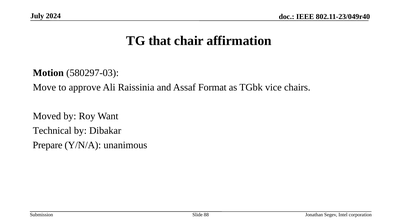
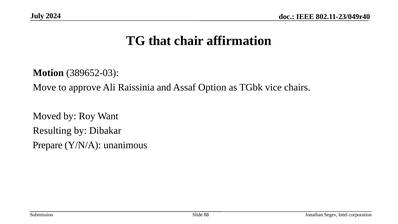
580297-03: 580297-03 -> 389652-03
Format: Format -> Option
Technical: Technical -> Resulting
